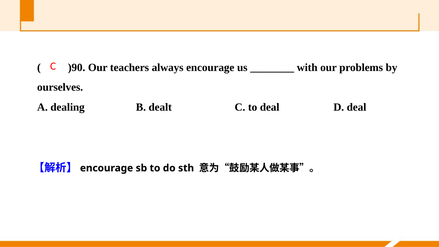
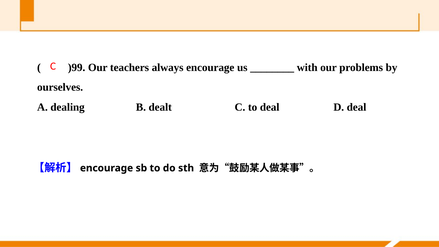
)90: )90 -> )99
